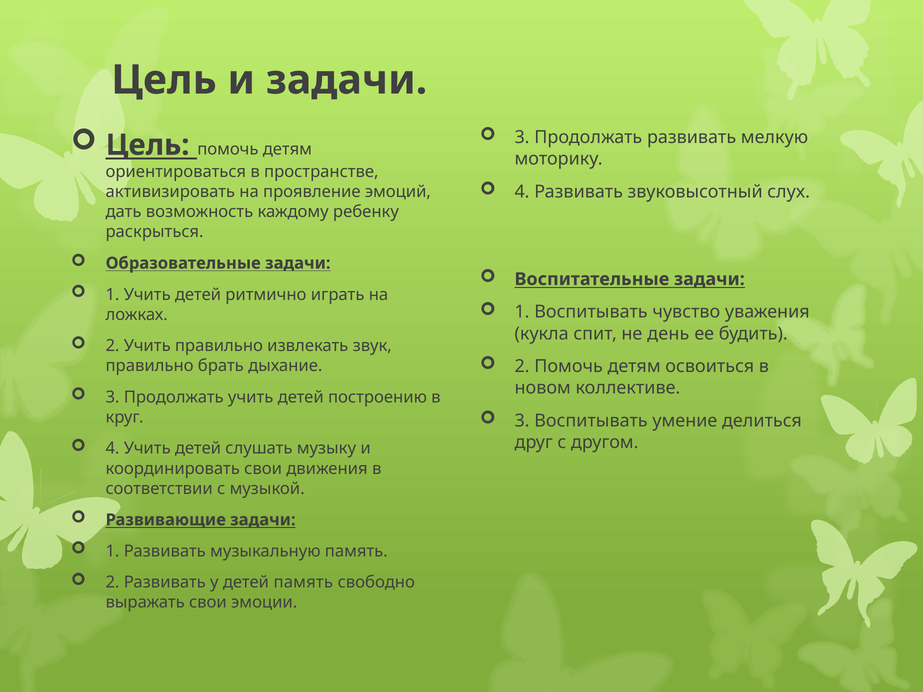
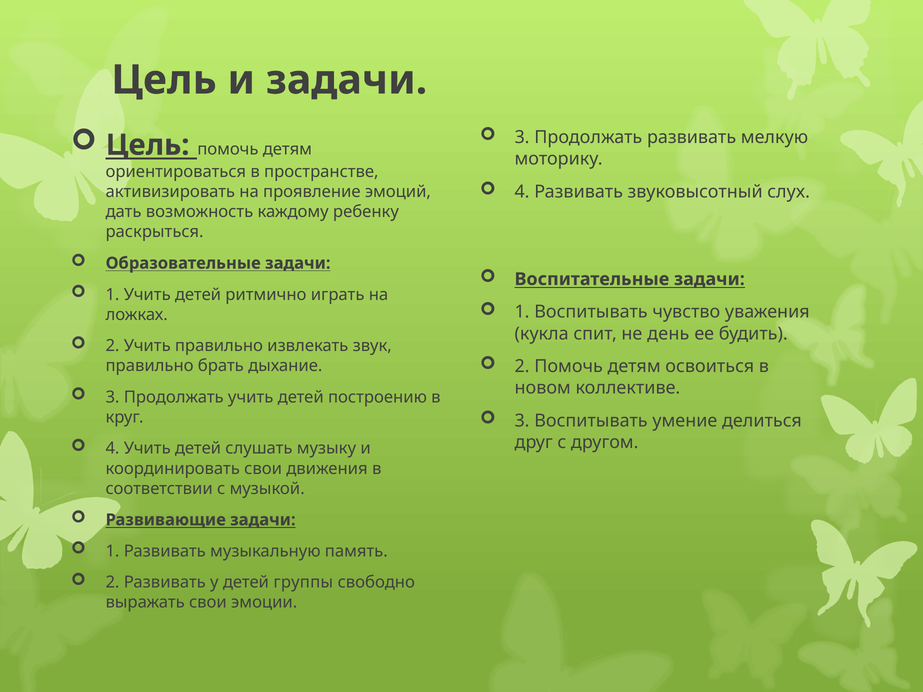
детей память: память -> группы
